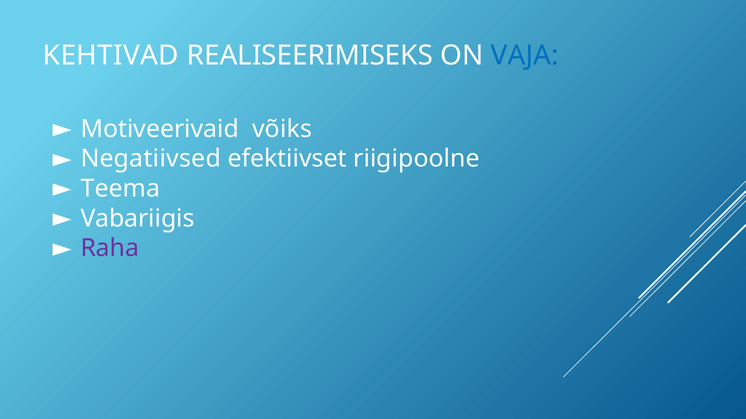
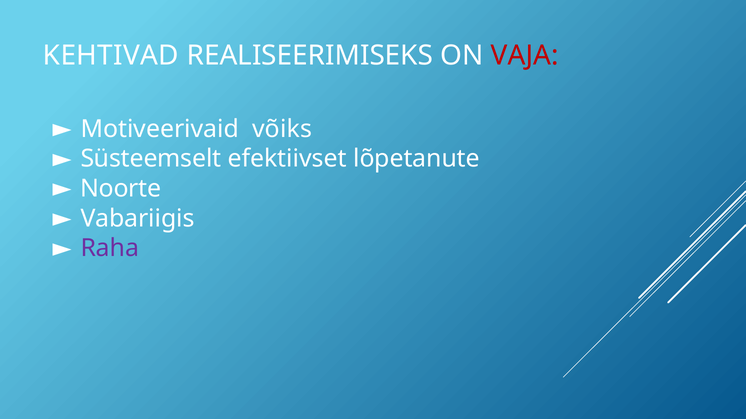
VAJA colour: blue -> red
Negatiivsed: Negatiivsed -> Süsteemselt
riigipoolne: riigipoolne -> lõpetanute
Teema: Teema -> Noorte
